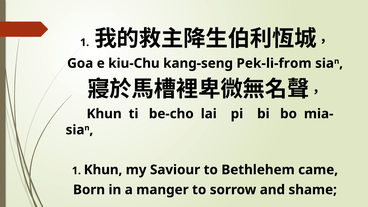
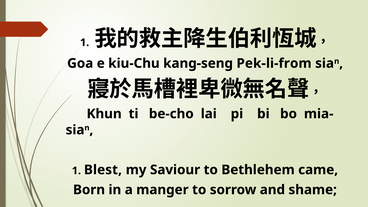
1 Khun: Khun -> Blest
